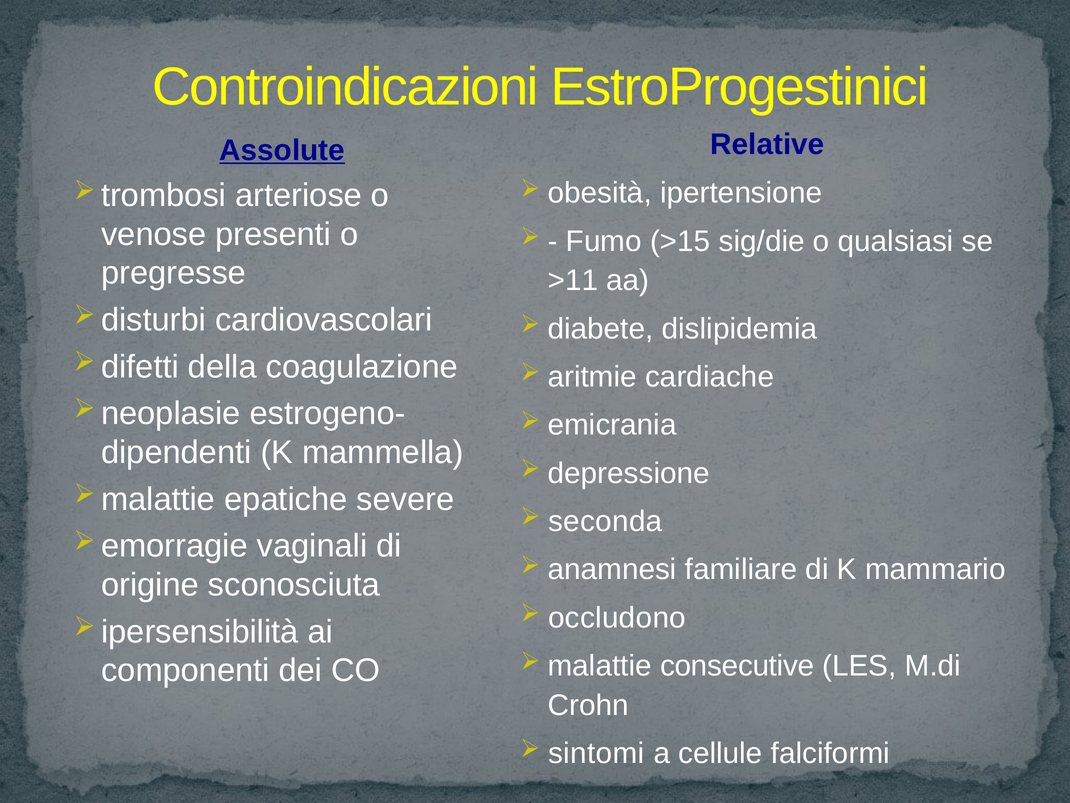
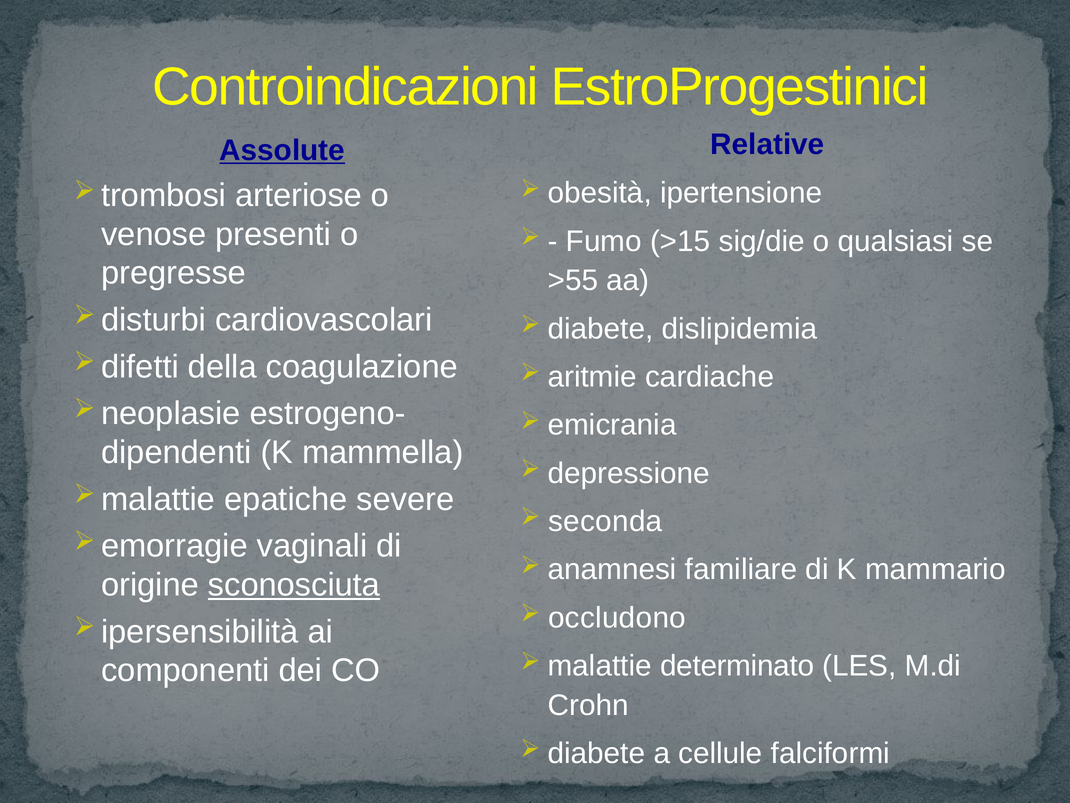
>11: >11 -> >55
sconosciuta underline: none -> present
consecutive: consecutive -> determinato
sintomi at (596, 753): sintomi -> diabete
